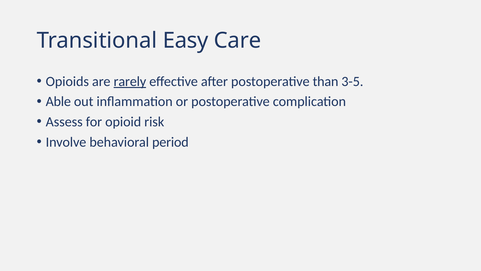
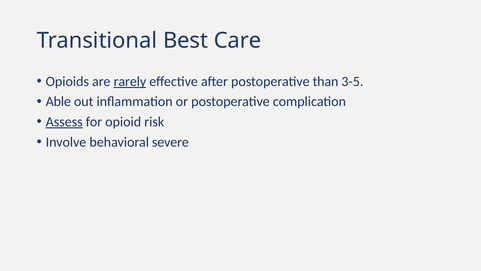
Easy: Easy -> Best
Assess underline: none -> present
period: period -> severe
